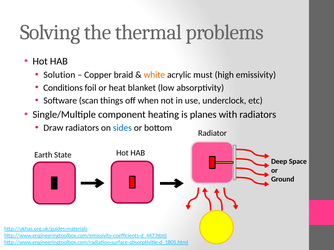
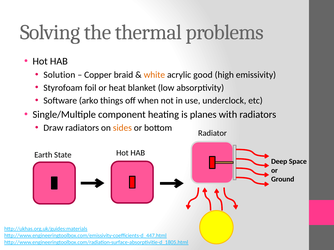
must: must -> good
Conditions: Conditions -> Styrofoam
scan: scan -> arko
sides colour: blue -> orange
